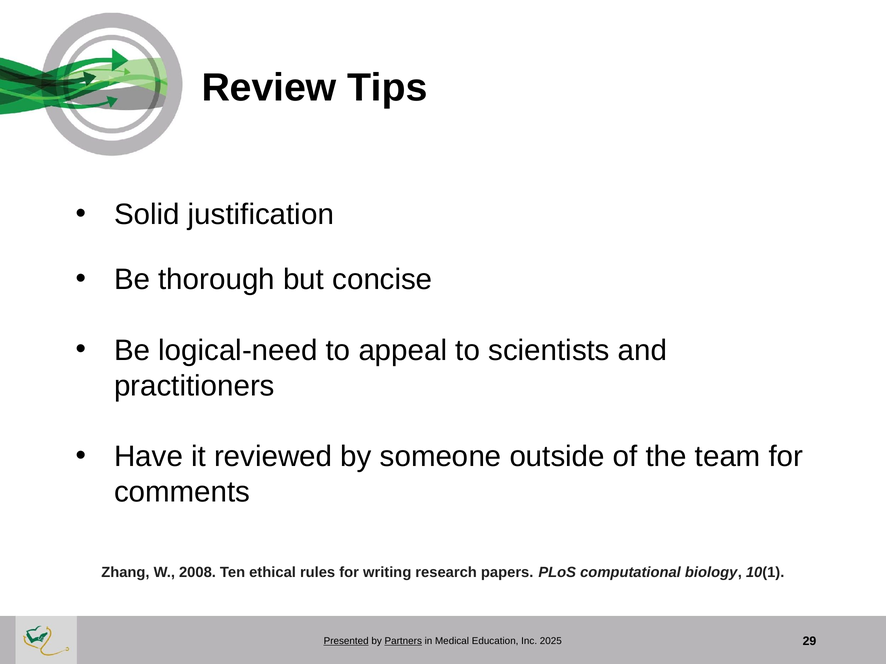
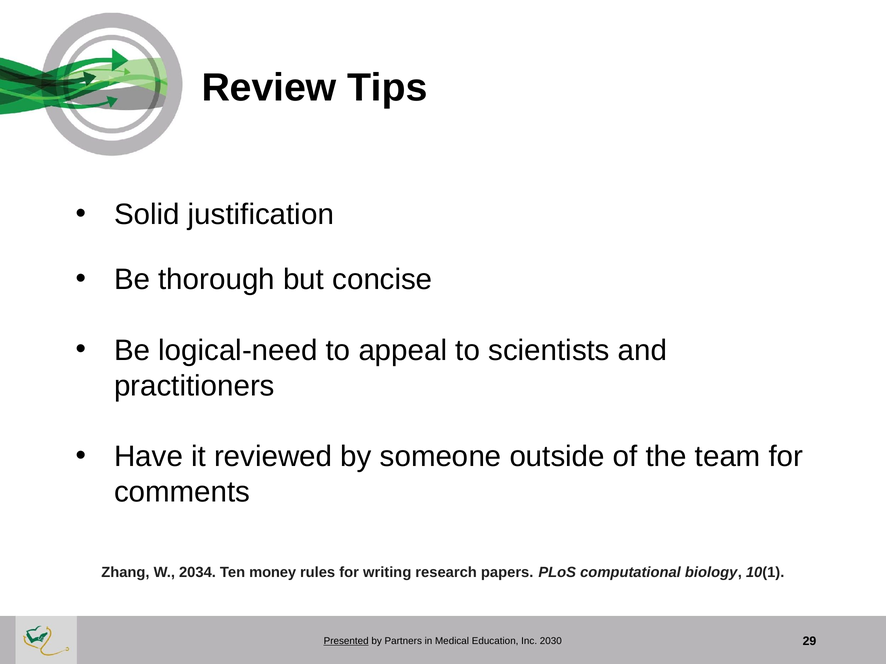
2008: 2008 -> 2034
ethical: ethical -> money
Partners underline: present -> none
2025: 2025 -> 2030
